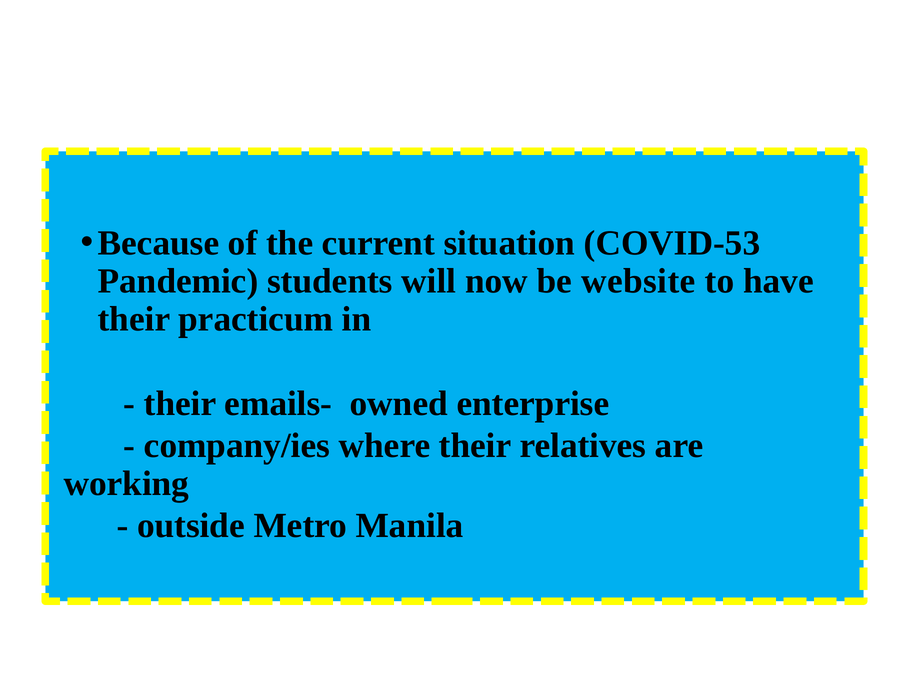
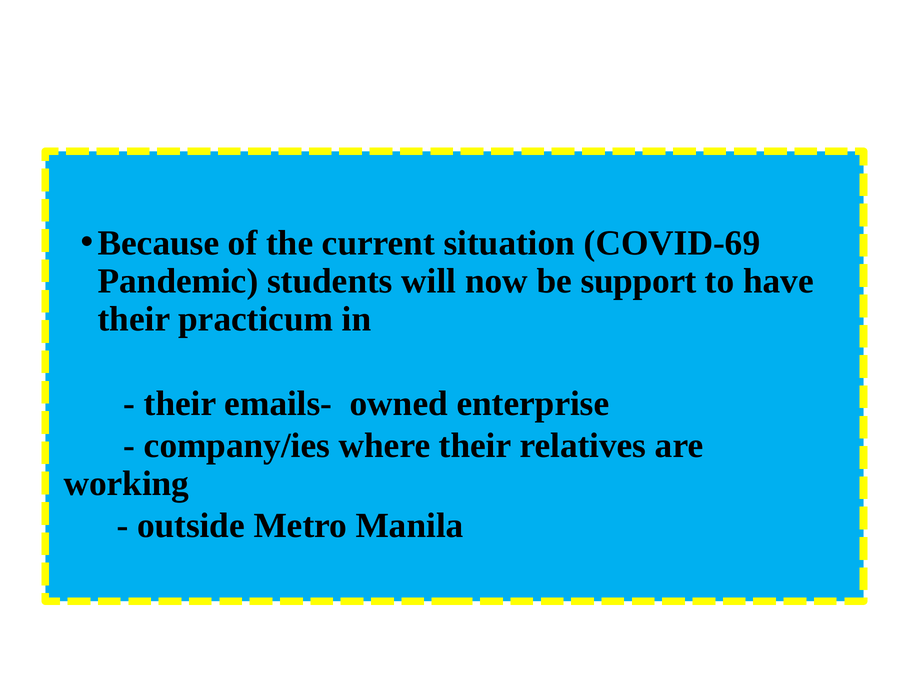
COVID-53: COVID-53 -> COVID-69
website: website -> support
